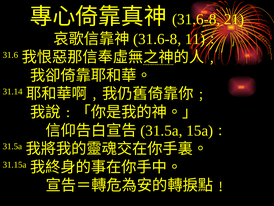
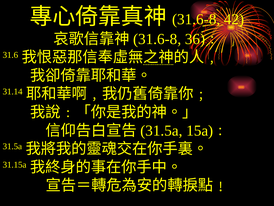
21: 21 -> 42
11: 11 -> 36
